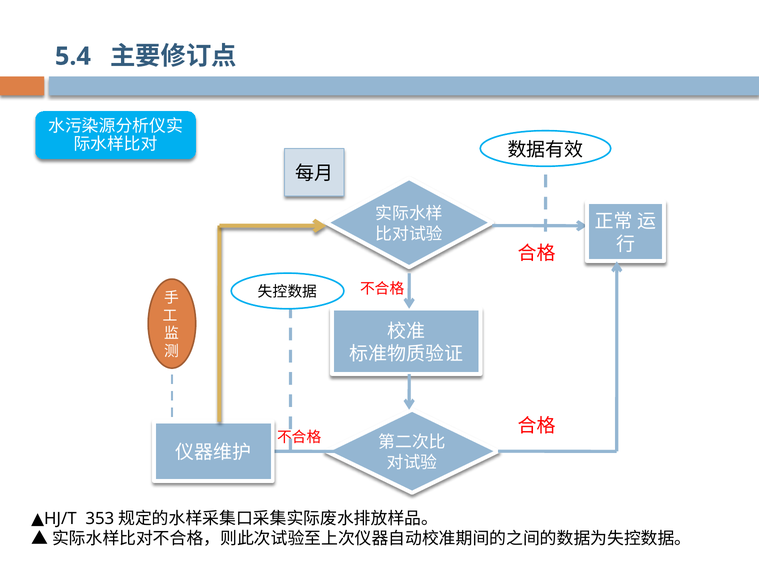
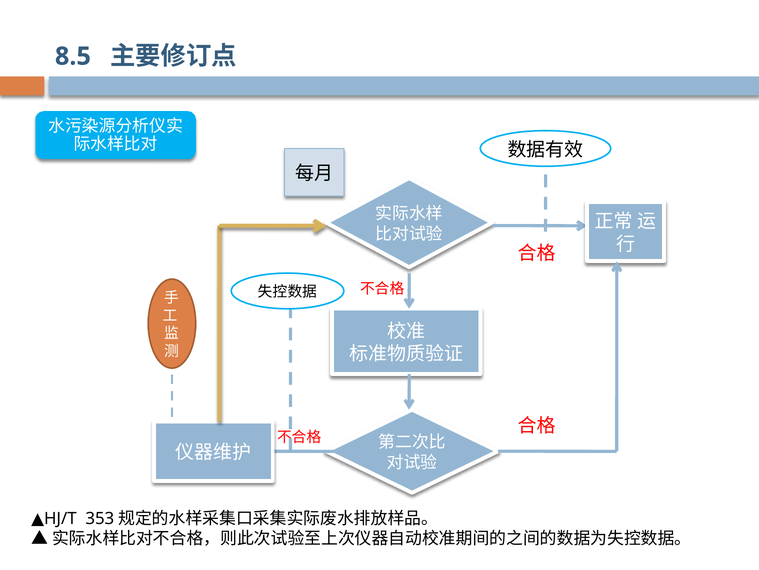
5.4: 5.4 -> 8.5
